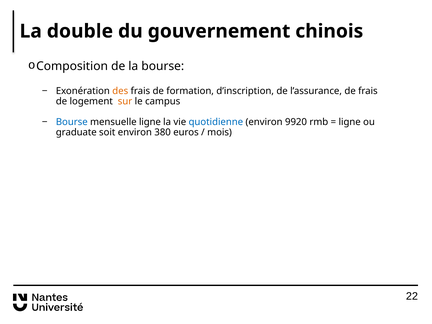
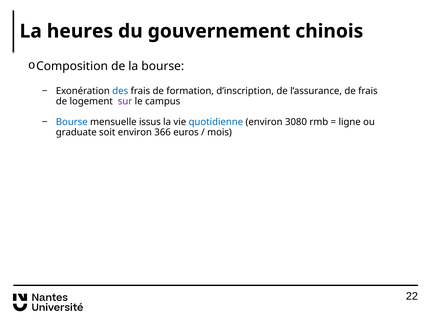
double: double -> heures
des colour: orange -> blue
sur colour: orange -> purple
mensuelle ligne: ligne -> issus
9920: 9920 -> 3080
380: 380 -> 366
